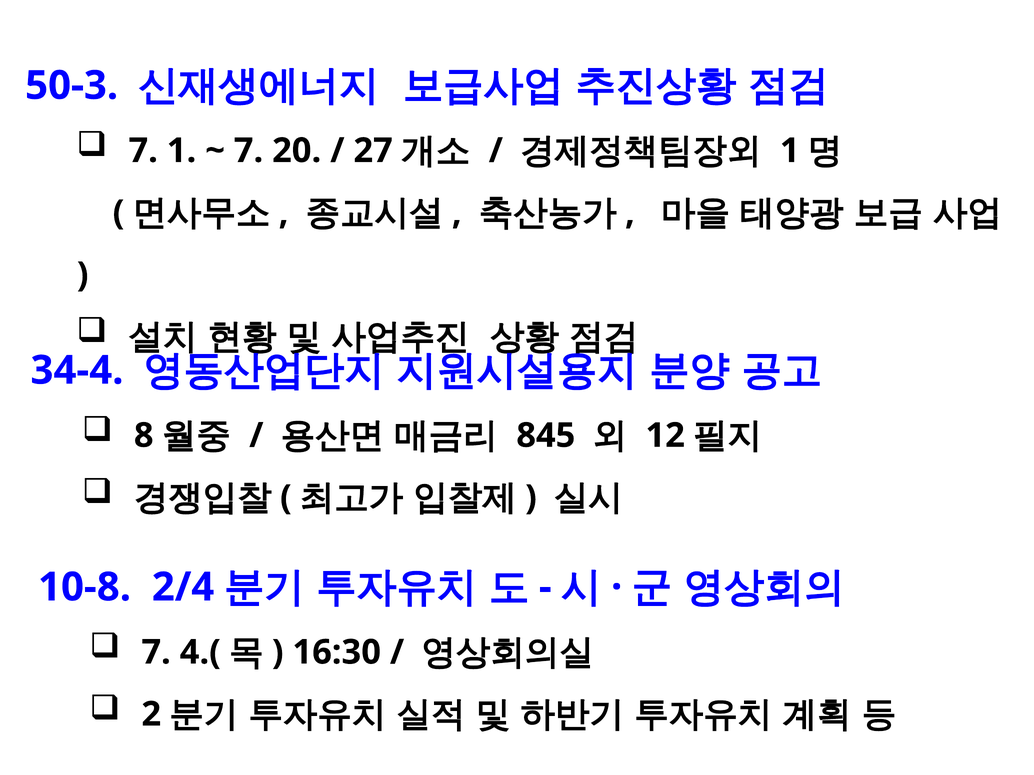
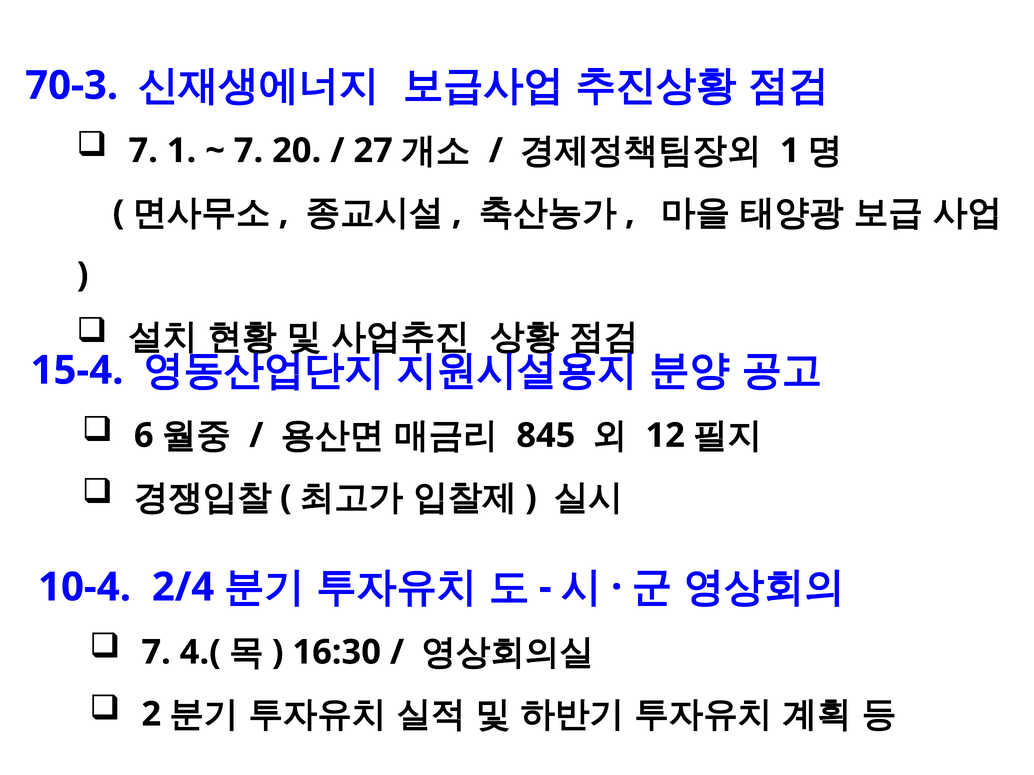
50-3: 50-3 -> 70-3
34-4: 34-4 -> 15-4
8: 8 -> 6
10-8: 10-8 -> 10-4
